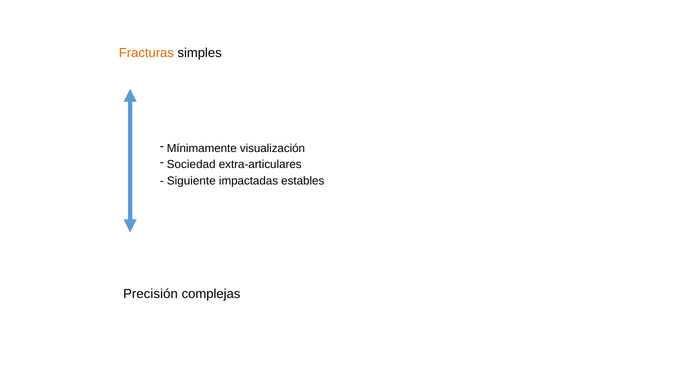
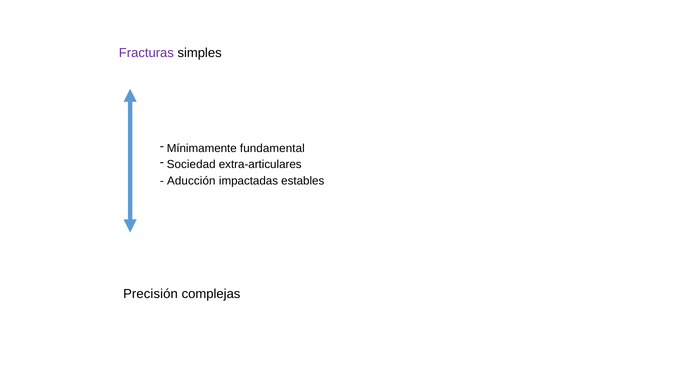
Fracturas colour: orange -> purple
visualización: visualización -> fundamental
Siguiente: Siguiente -> Aducción
